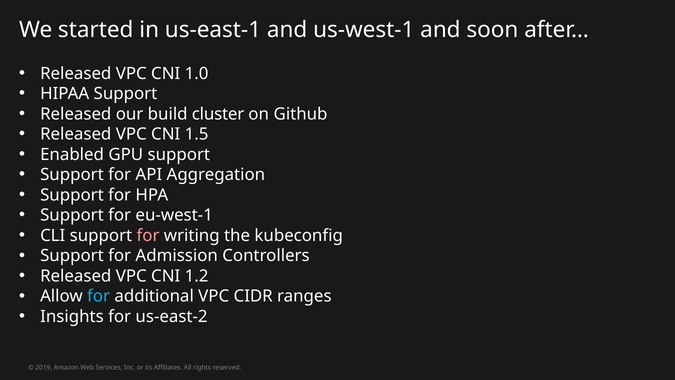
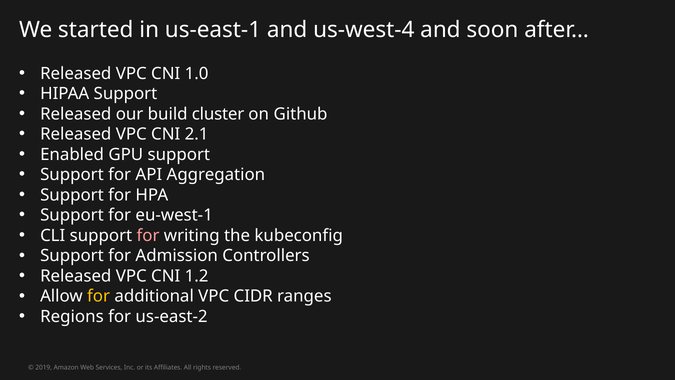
us-west-1: us-west-1 -> us-west-4
1.5: 1.5 -> 2.1
for at (99, 296) colour: light blue -> yellow
Insights: Insights -> Regions
